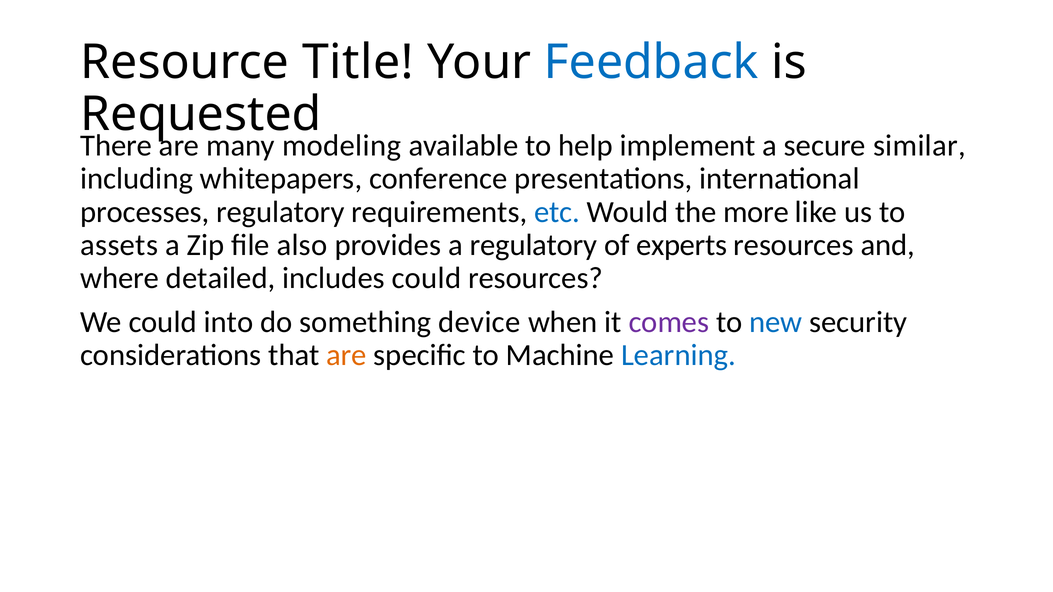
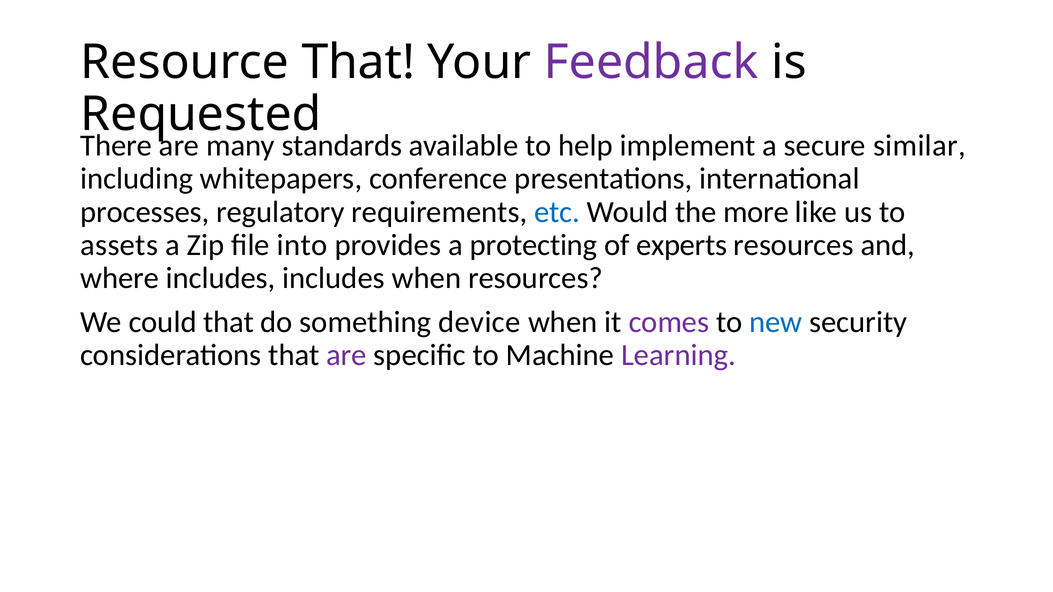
Resource Title: Title -> That
Feedback colour: blue -> purple
modeling: modeling -> standards
also: also -> into
a regulatory: regulatory -> protecting
where detailed: detailed -> includes
includes could: could -> when
could into: into -> that
are at (346, 355) colour: orange -> purple
Learning colour: blue -> purple
